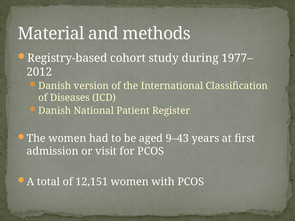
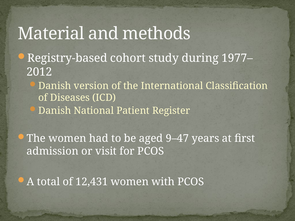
9–43: 9–43 -> 9–47
12,151: 12,151 -> 12,431
